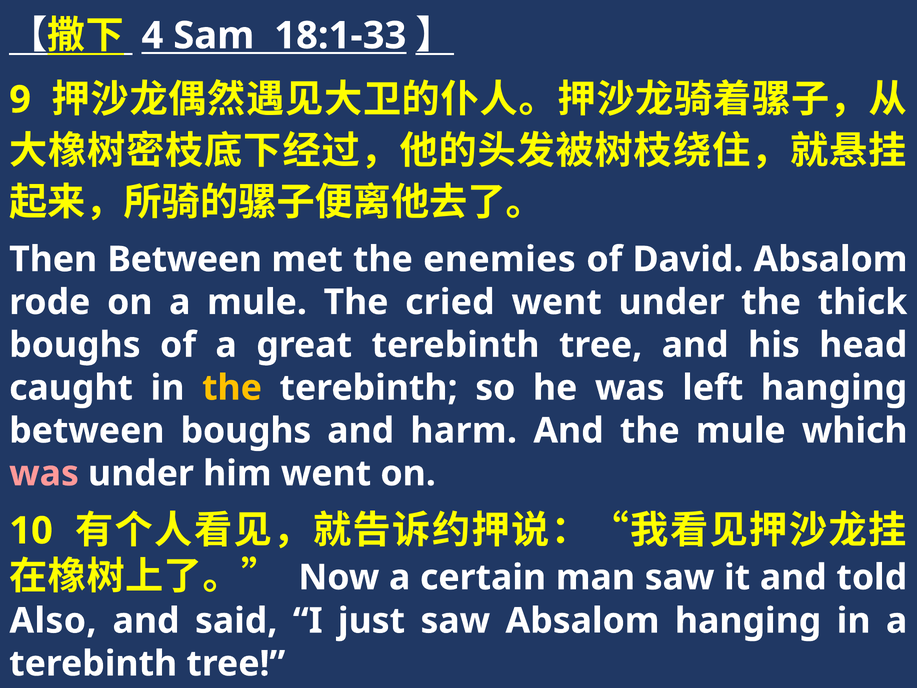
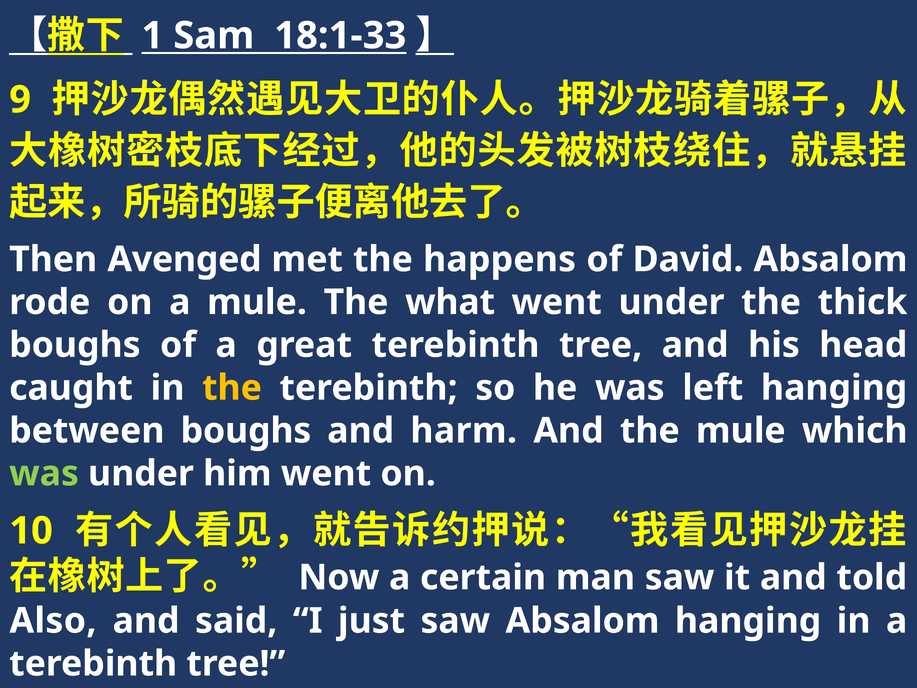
4: 4 -> 1
Then Between: Between -> Avenged
enemies: enemies -> happens
cried: cried -> what
was at (44, 473) colour: pink -> light green
